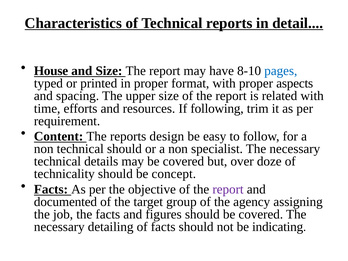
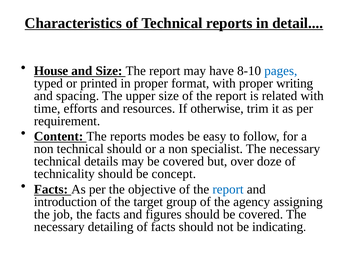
aspects: aspects -> writing
following: following -> otherwise
design: design -> modes
report at (228, 189) colour: purple -> blue
documented: documented -> introduction
